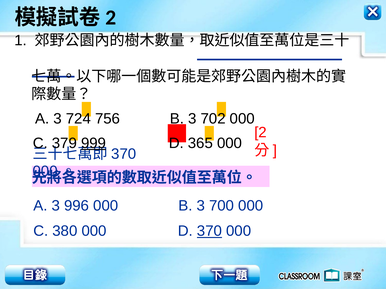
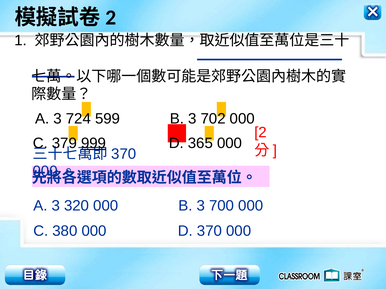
756: 756 -> 599
996: 996 -> 320
370 at (209, 231) underline: present -> none
